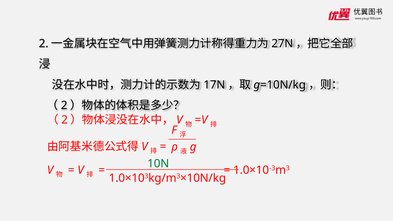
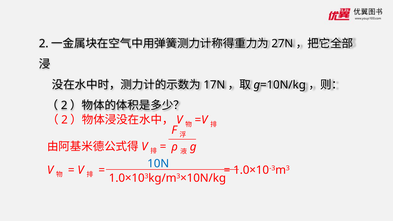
10N colour: green -> blue
